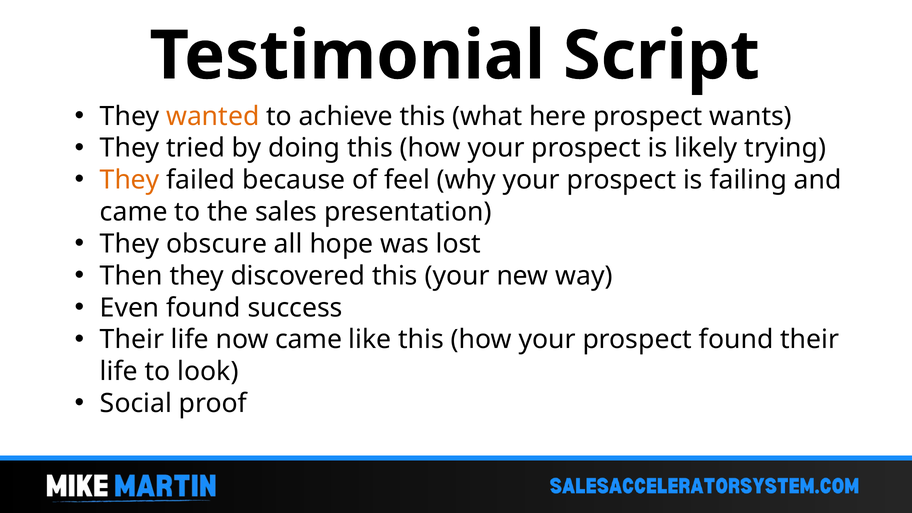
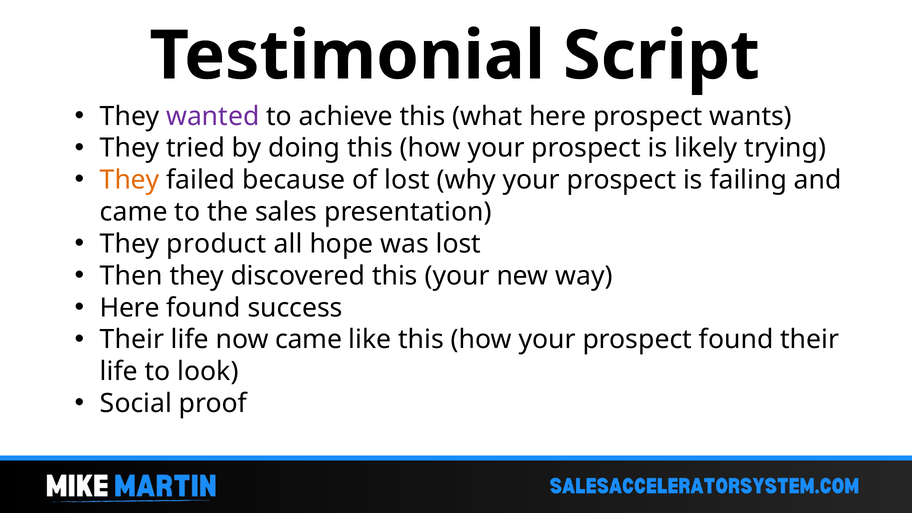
wanted colour: orange -> purple
of feel: feel -> lost
obscure: obscure -> product
Even at (130, 308): Even -> Here
